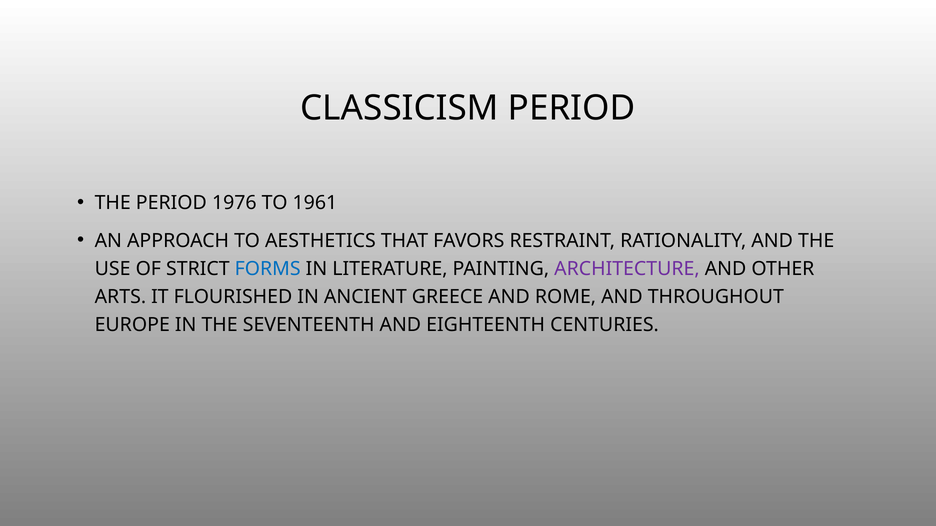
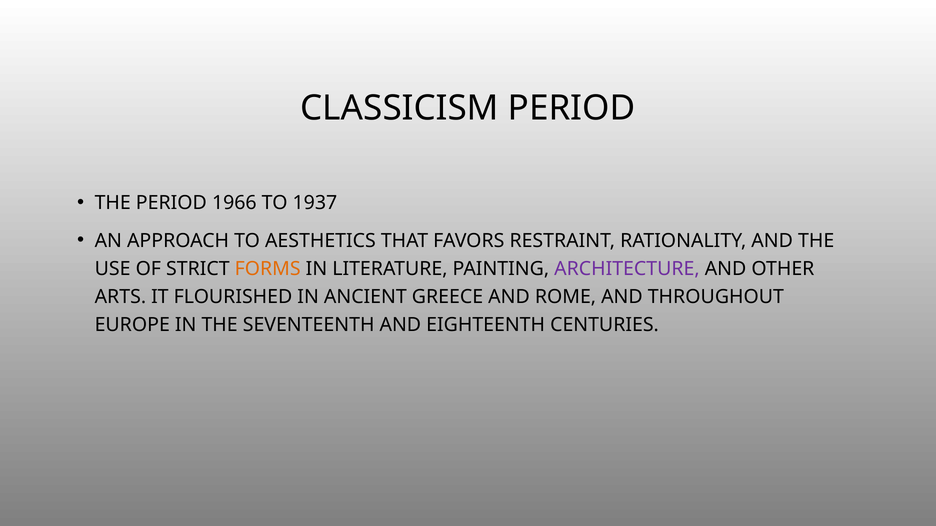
1976: 1976 -> 1966
1961: 1961 -> 1937
FORMS colour: blue -> orange
